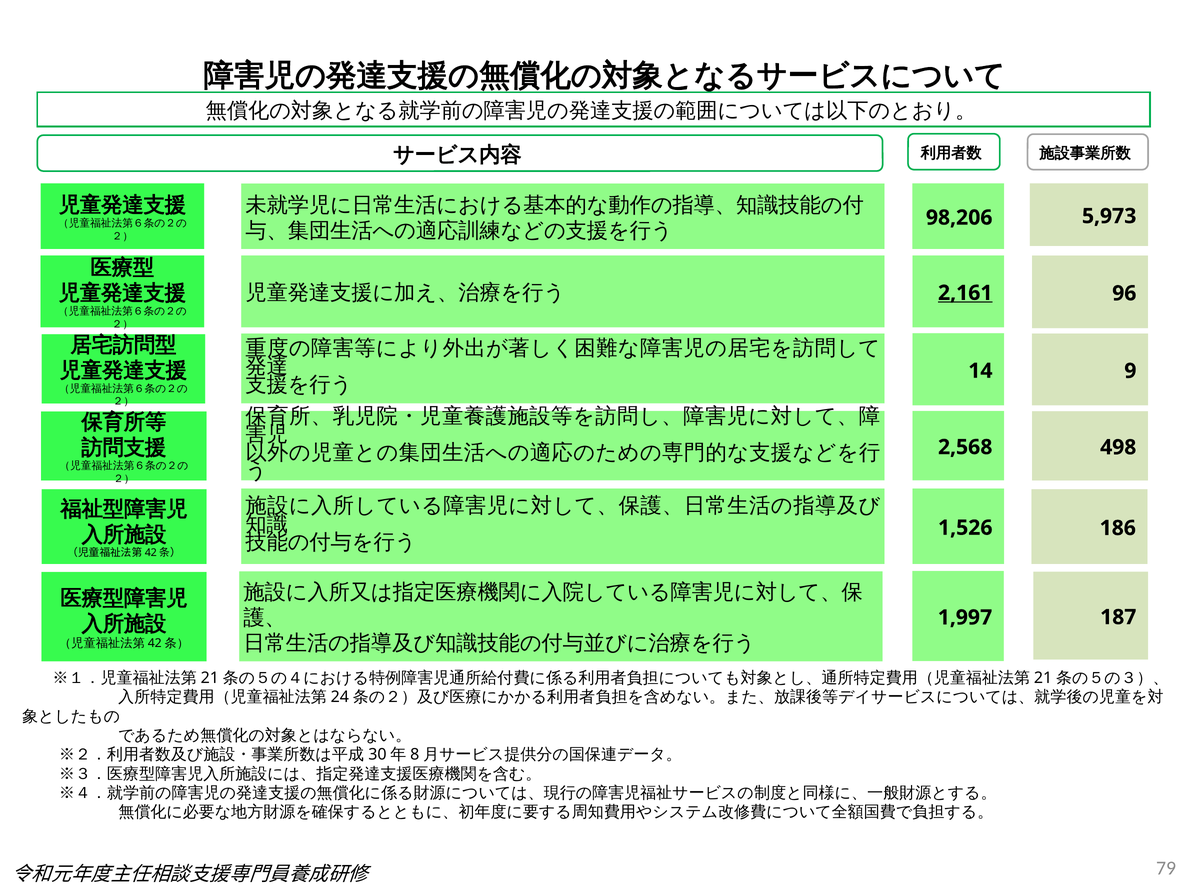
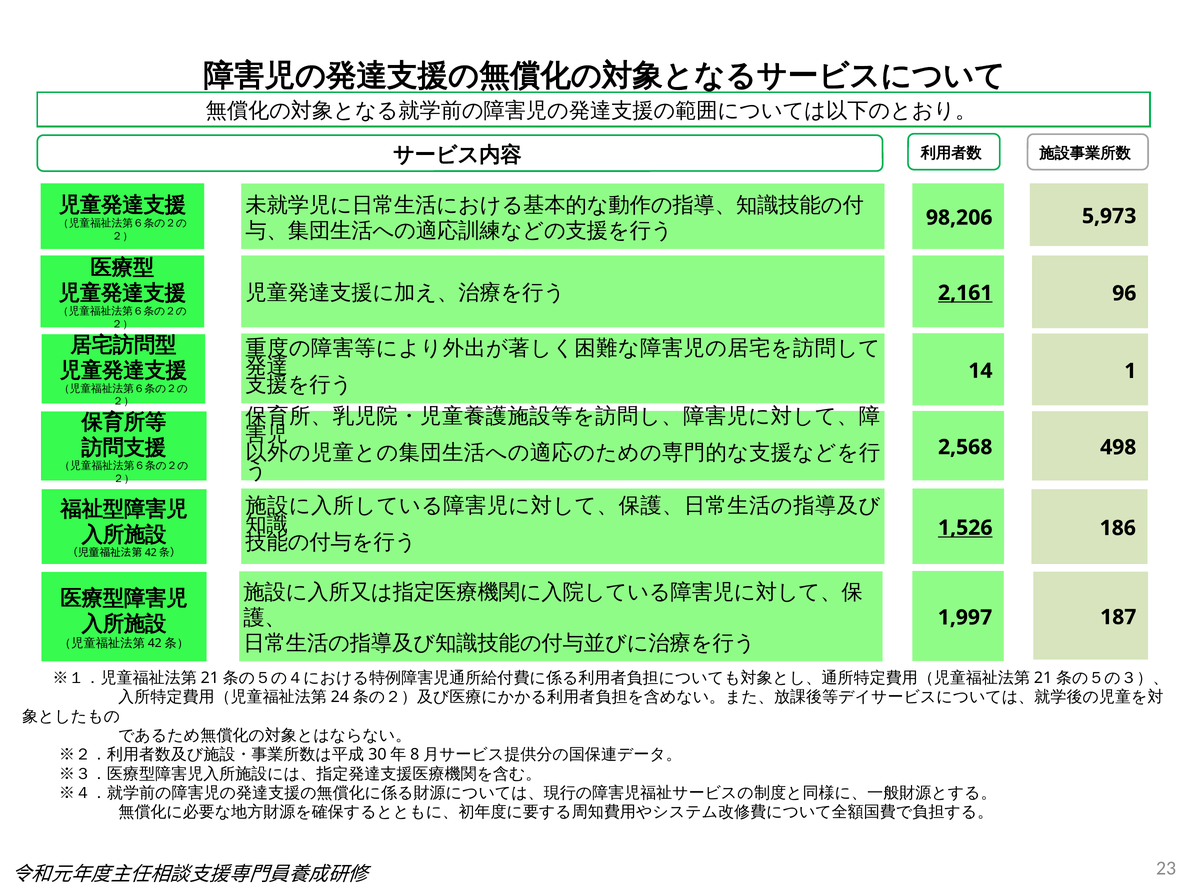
9: 9 -> 1
1,526 underline: none -> present
79: 79 -> 23
